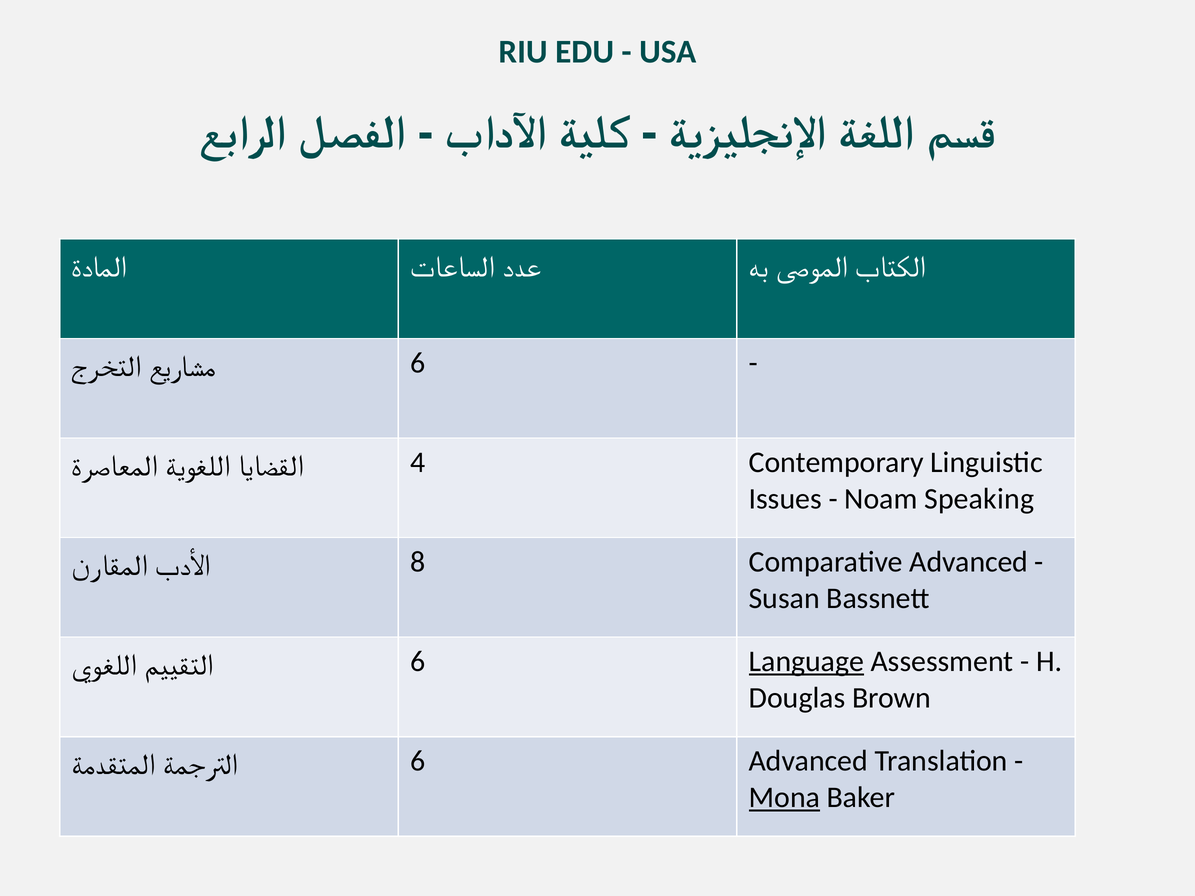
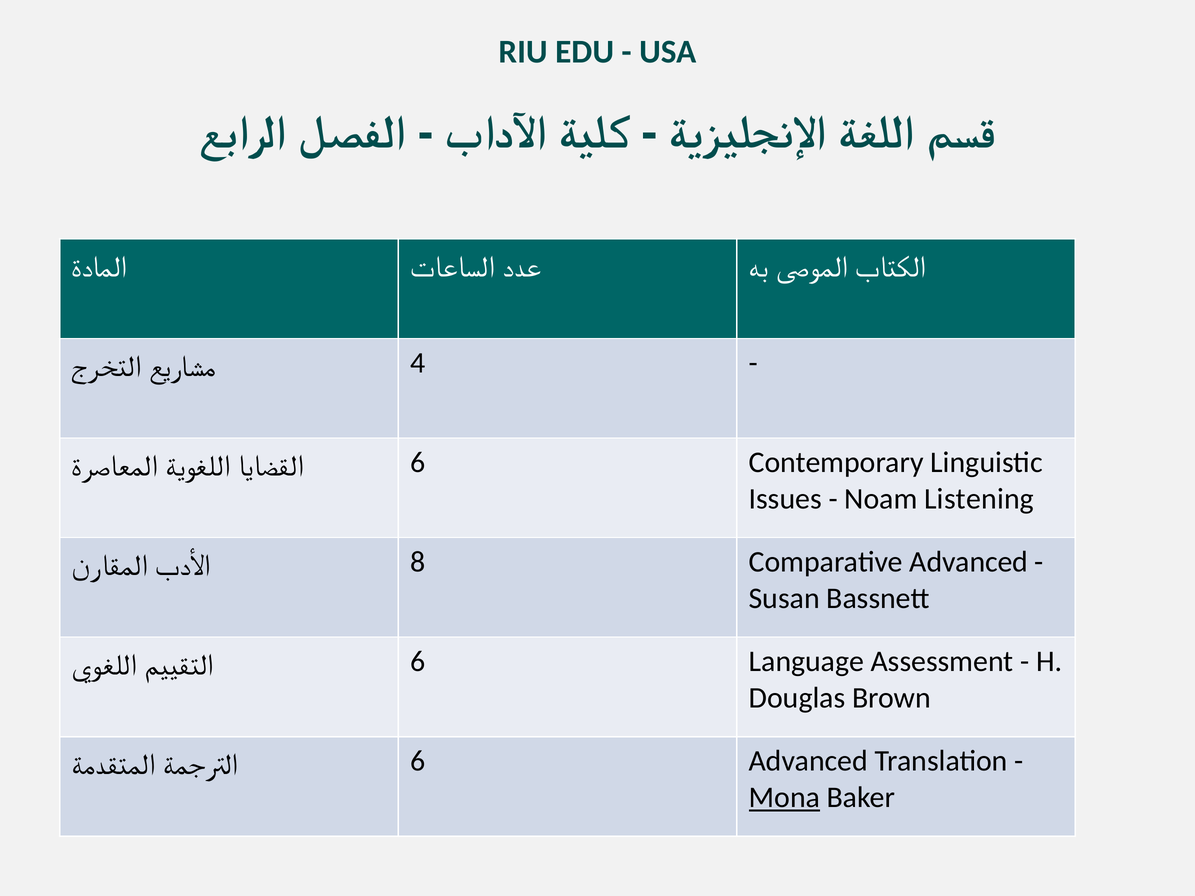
6 at (418, 363): 6 -> 4
4 at (418, 463): 4 -> 6
Speaking: Speaking -> Listening
Language underline: present -> none
